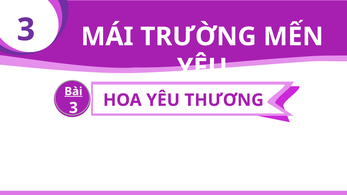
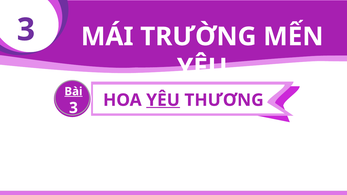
YÊU at (163, 100) underline: none -> present
